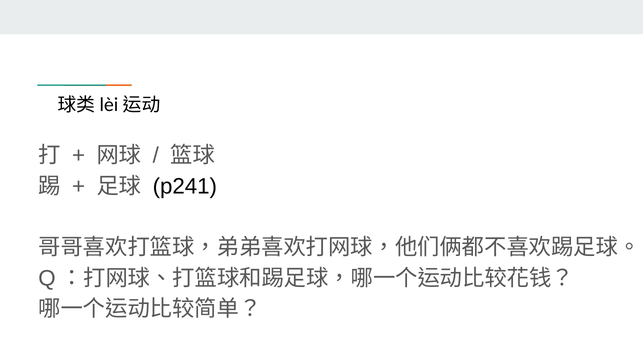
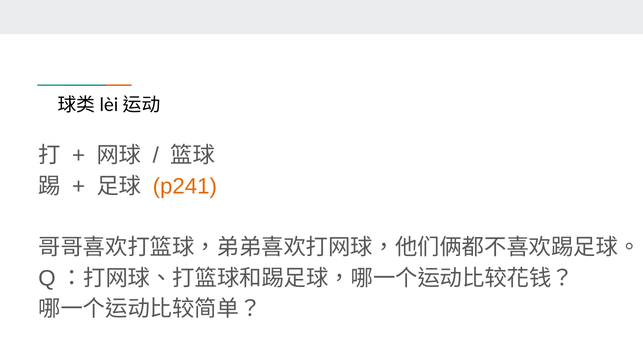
p241 colour: black -> orange
